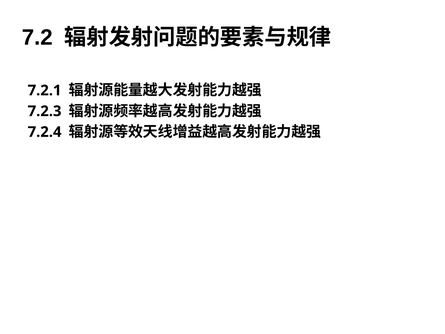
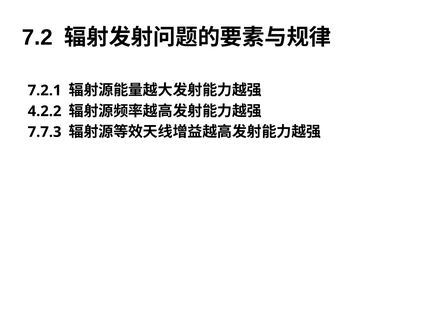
7.2.3: 7.2.3 -> 4.2.2
7.2.4: 7.2.4 -> 7.7.3
